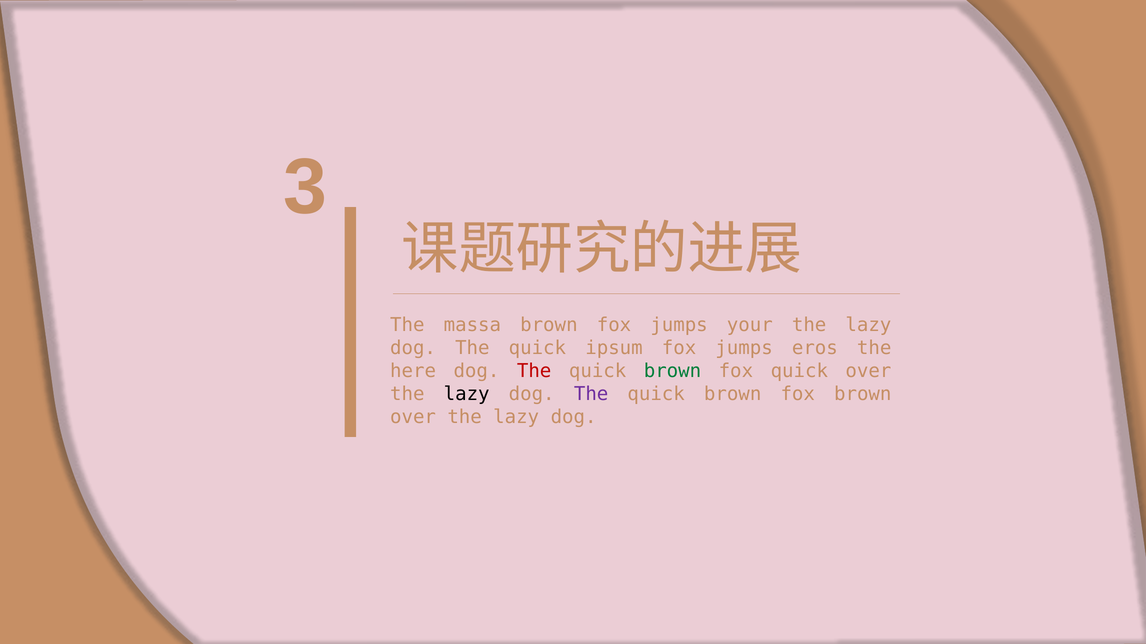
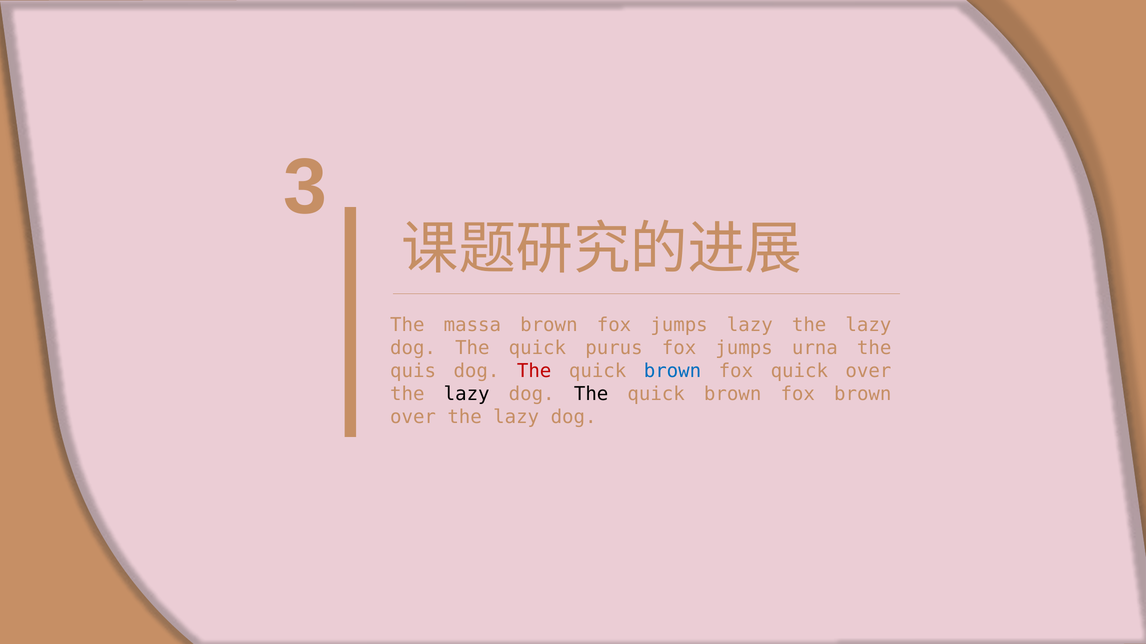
jumps your: your -> lazy
ipsum: ipsum -> purus
eros: eros -> urna
here: here -> quis
brown at (672, 371) colour: green -> blue
The at (591, 394) colour: purple -> black
